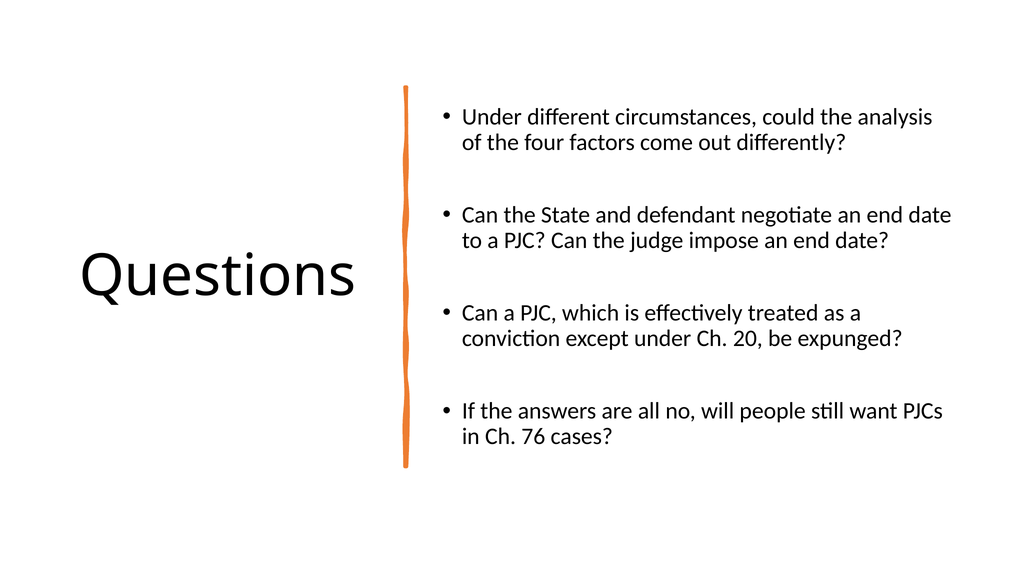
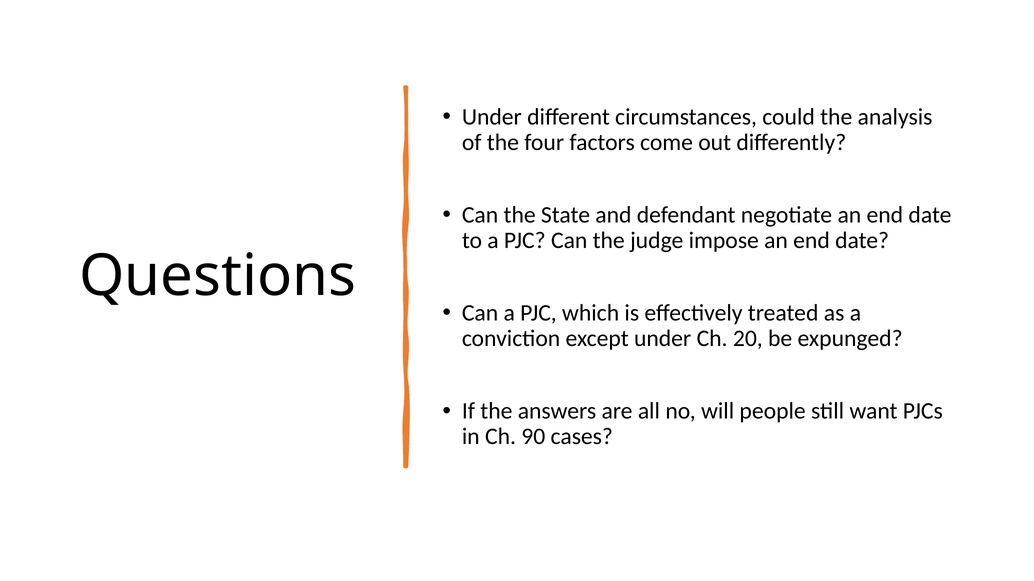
76: 76 -> 90
